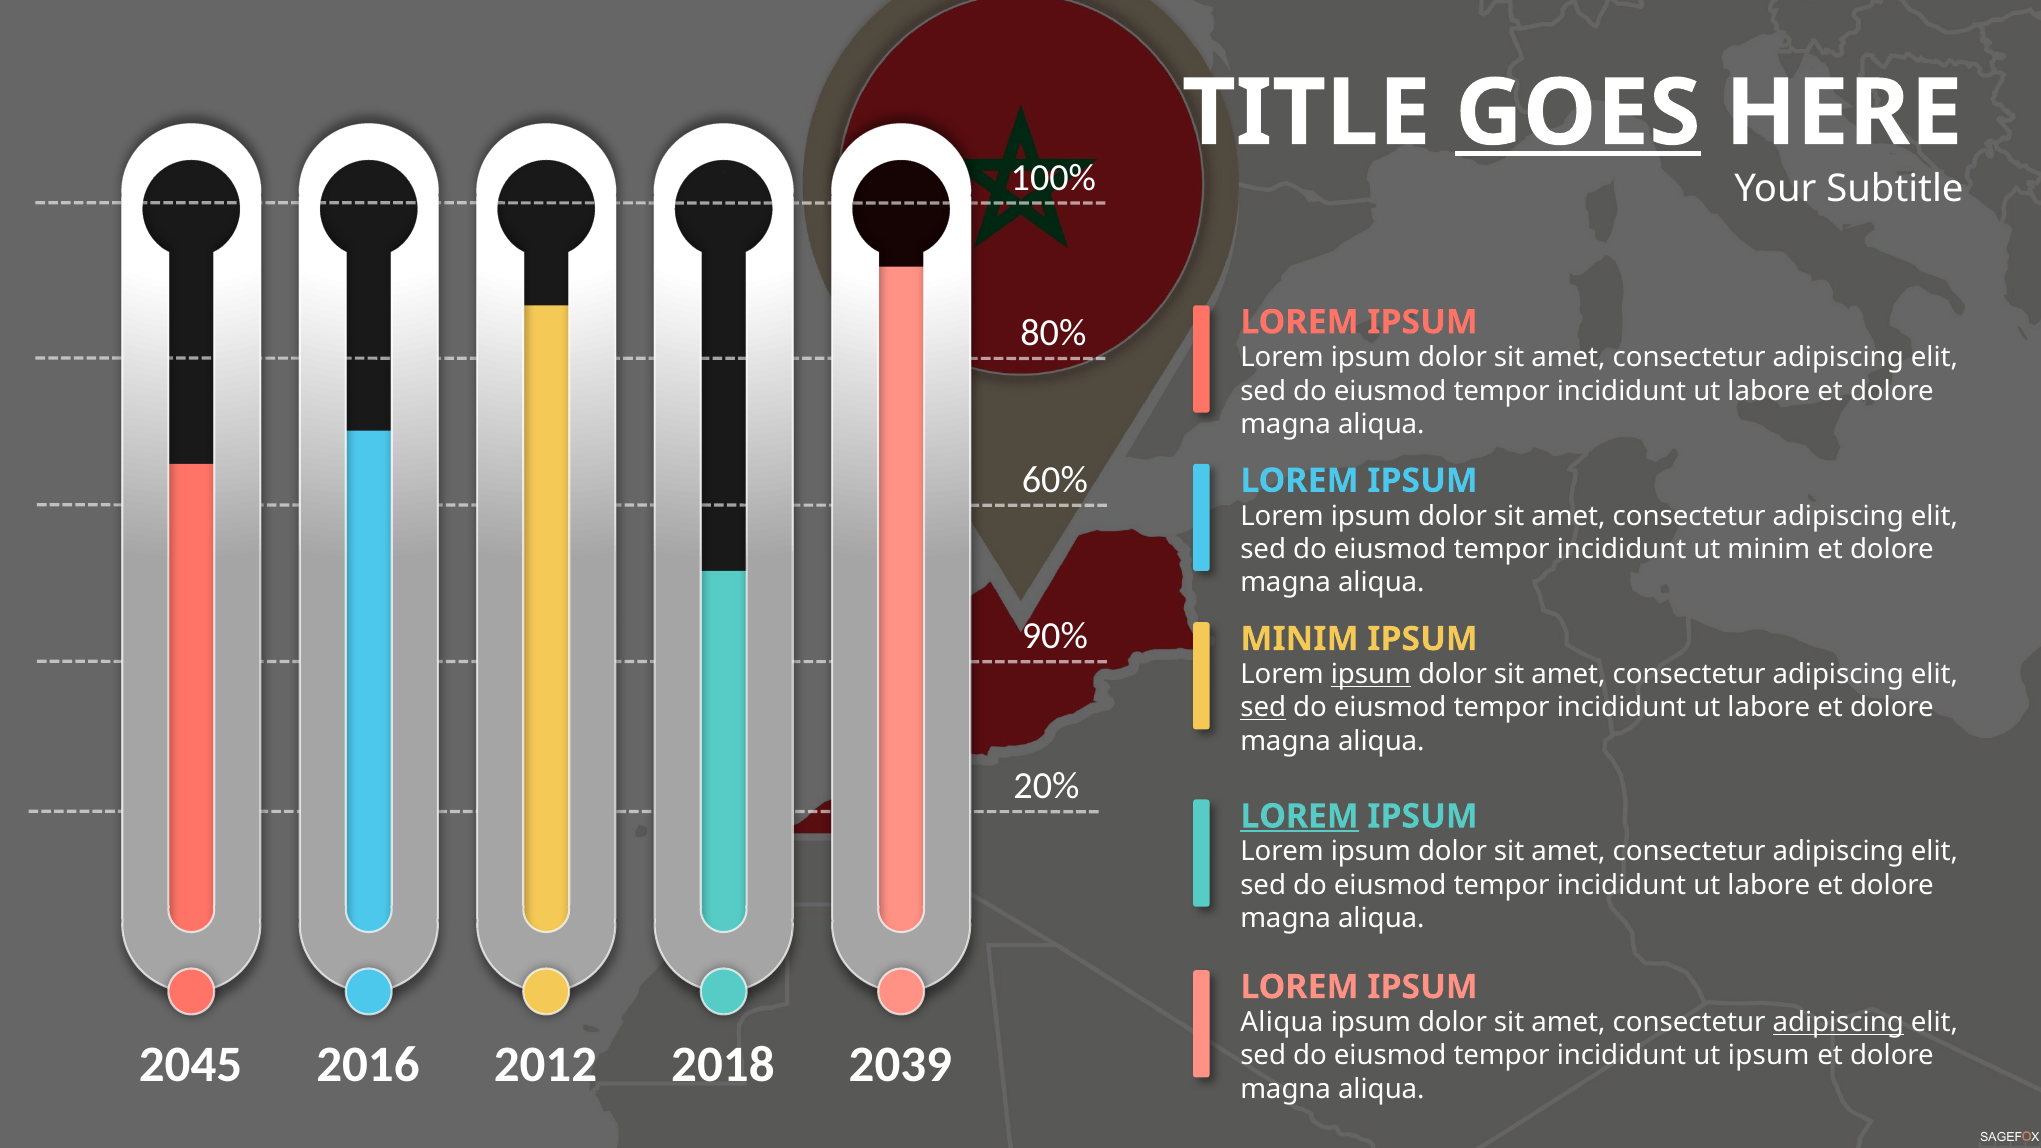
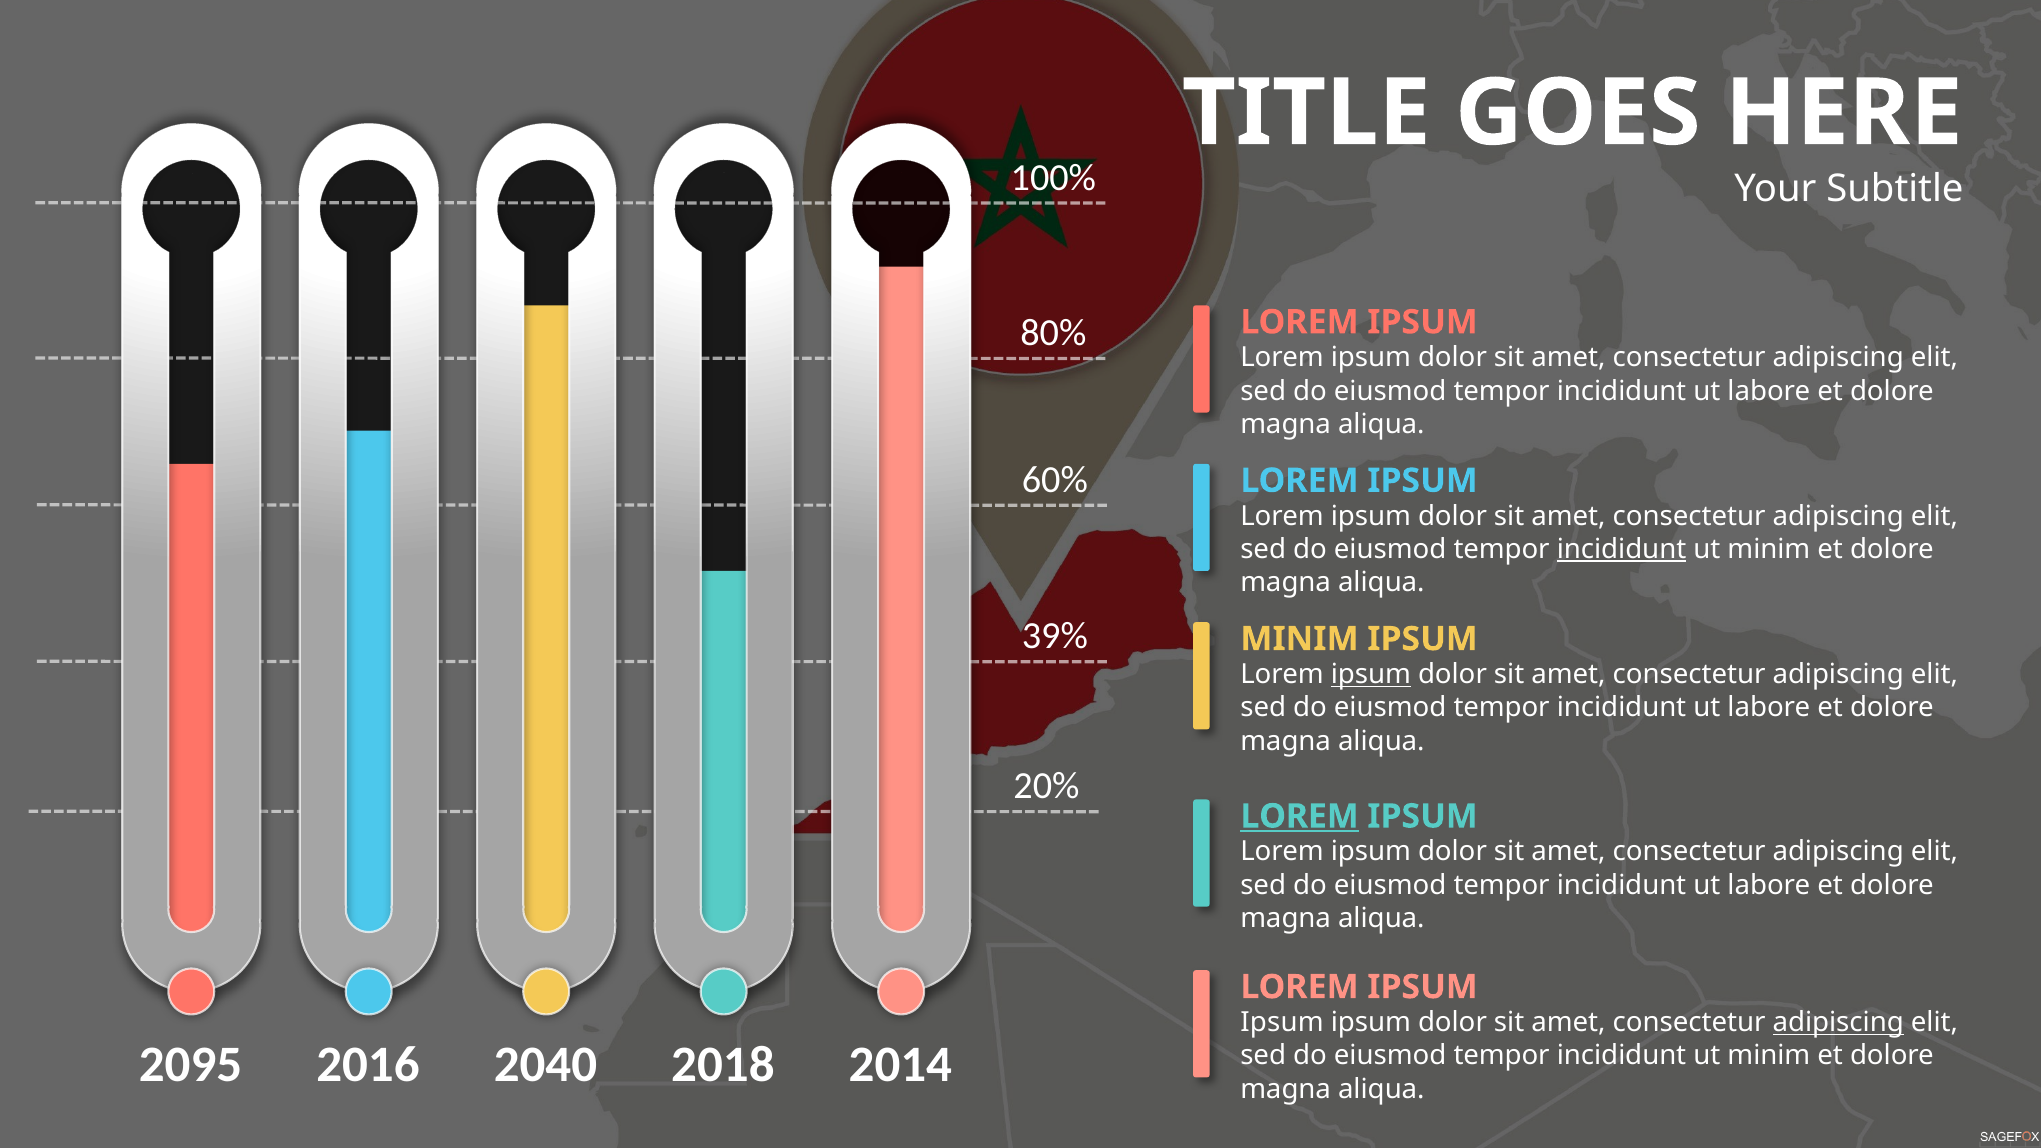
GOES underline: present -> none
incididunt at (1622, 549) underline: none -> present
90%: 90% -> 39%
sed at (1263, 708) underline: present -> none
Aliqua at (1282, 1023): Aliqua -> Ipsum
2045: 2045 -> 2095
2012: 2012 -> 2040
2039: 2039 -> 2014
ipsum at (1769, 1056): ipsum -> minim
